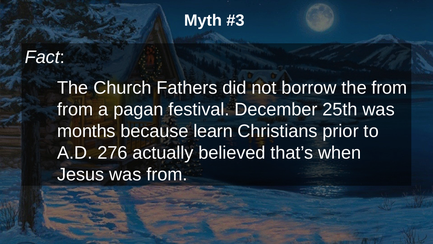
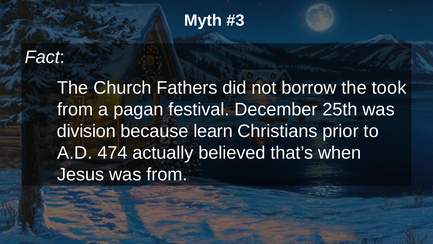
the from: from -> took
months: months -> division
276: 276 -> 474
